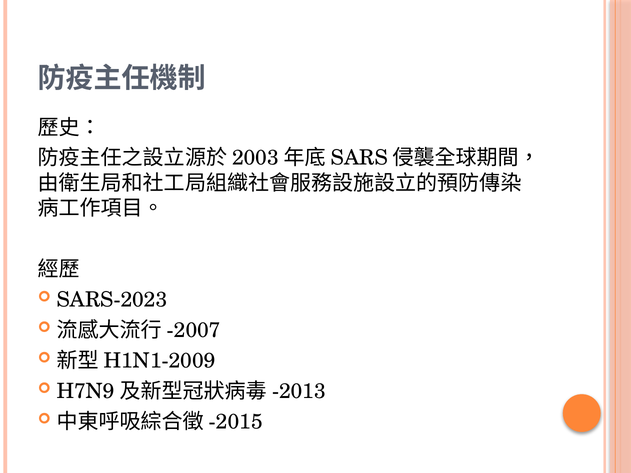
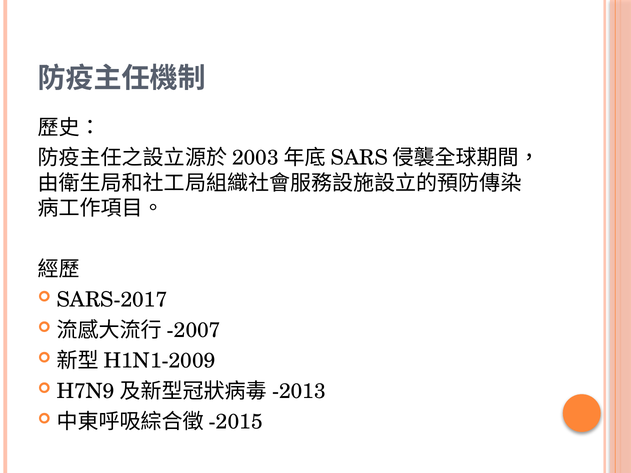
SARS-2023: SARS-2023 -> SARS-2017
